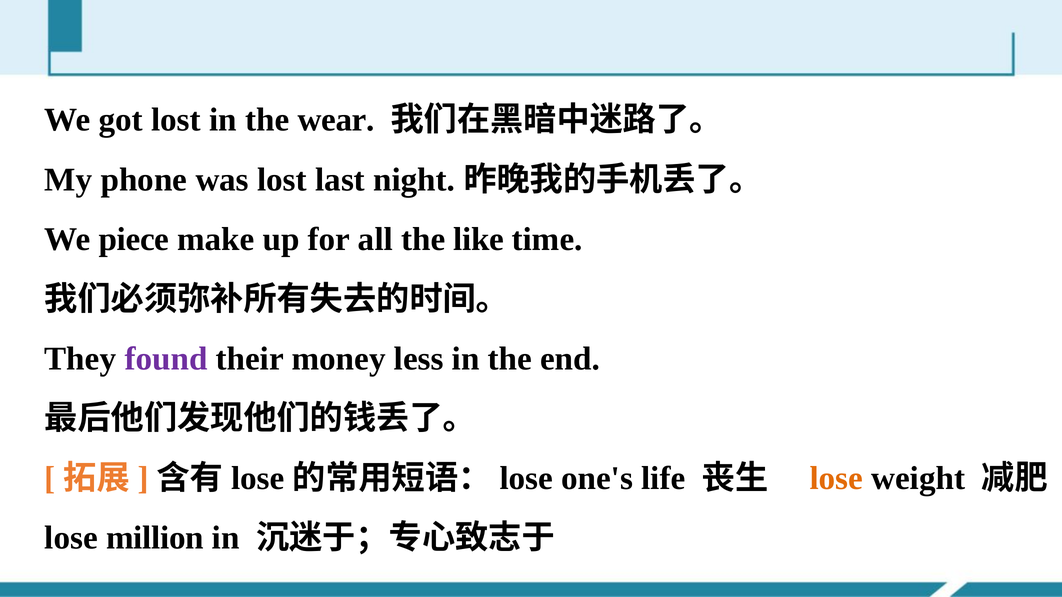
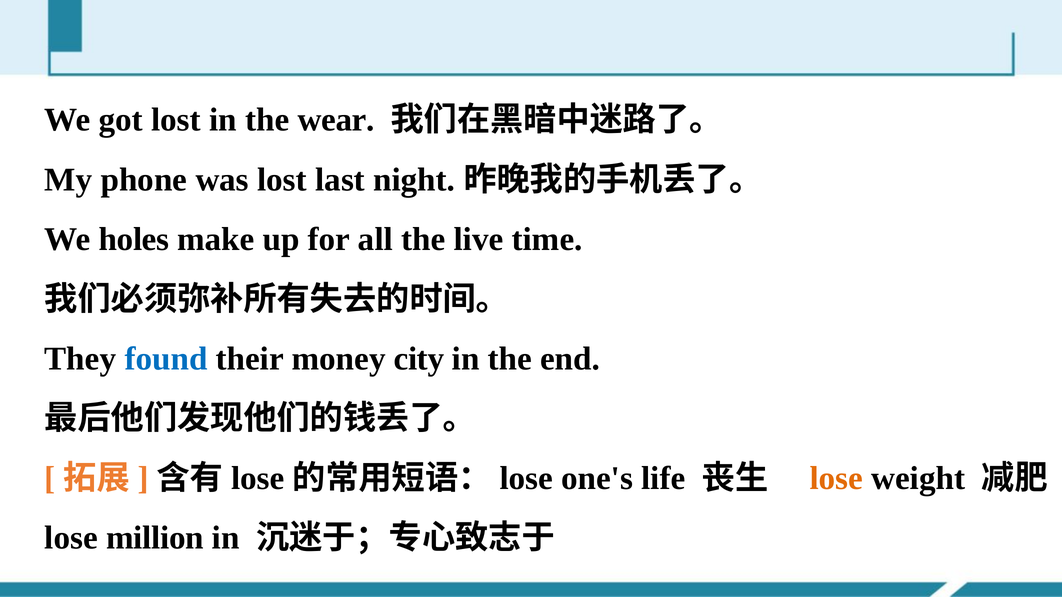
piece: piece -> holes
like: like -> live
found colour: purple -> blue
less: less -> city
